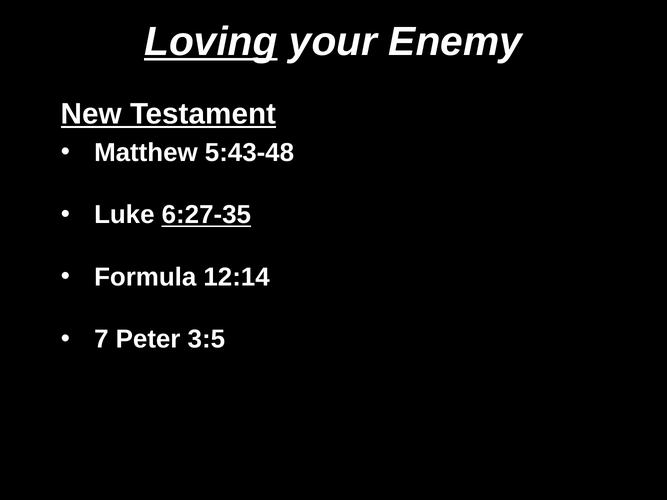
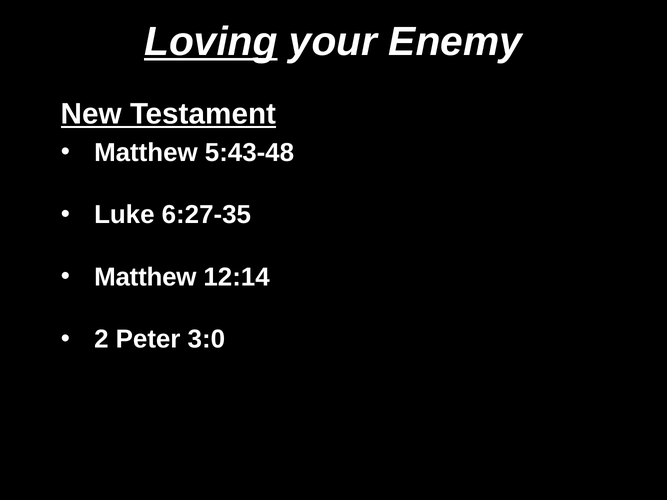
6:27-35 underline: present -> none
Formula at (145, 277): Formula -> Matthew
7: 7 -> 2
3:5: 3:5 -> 3:0
